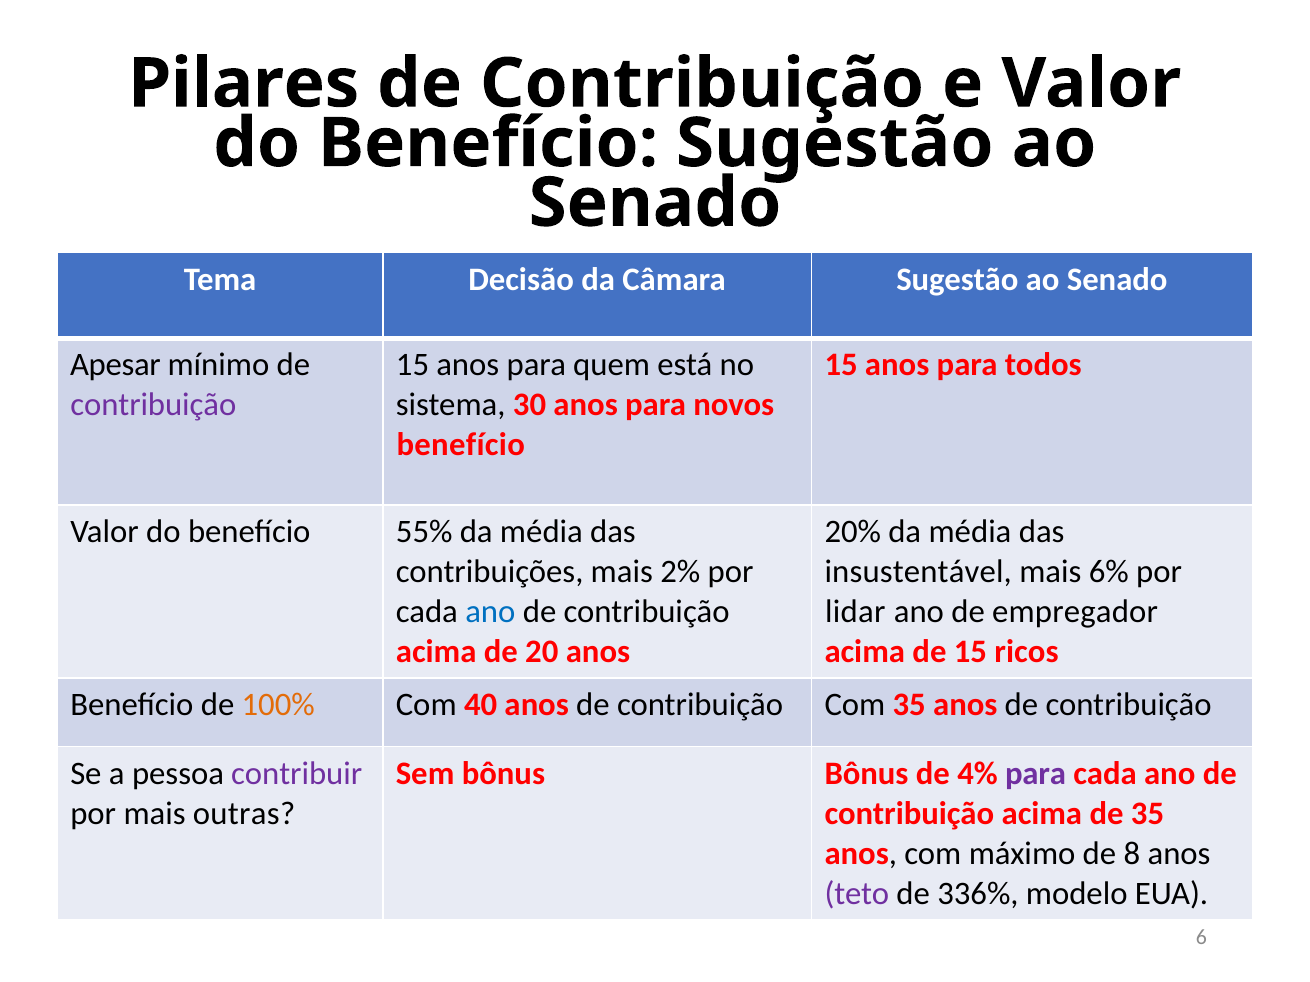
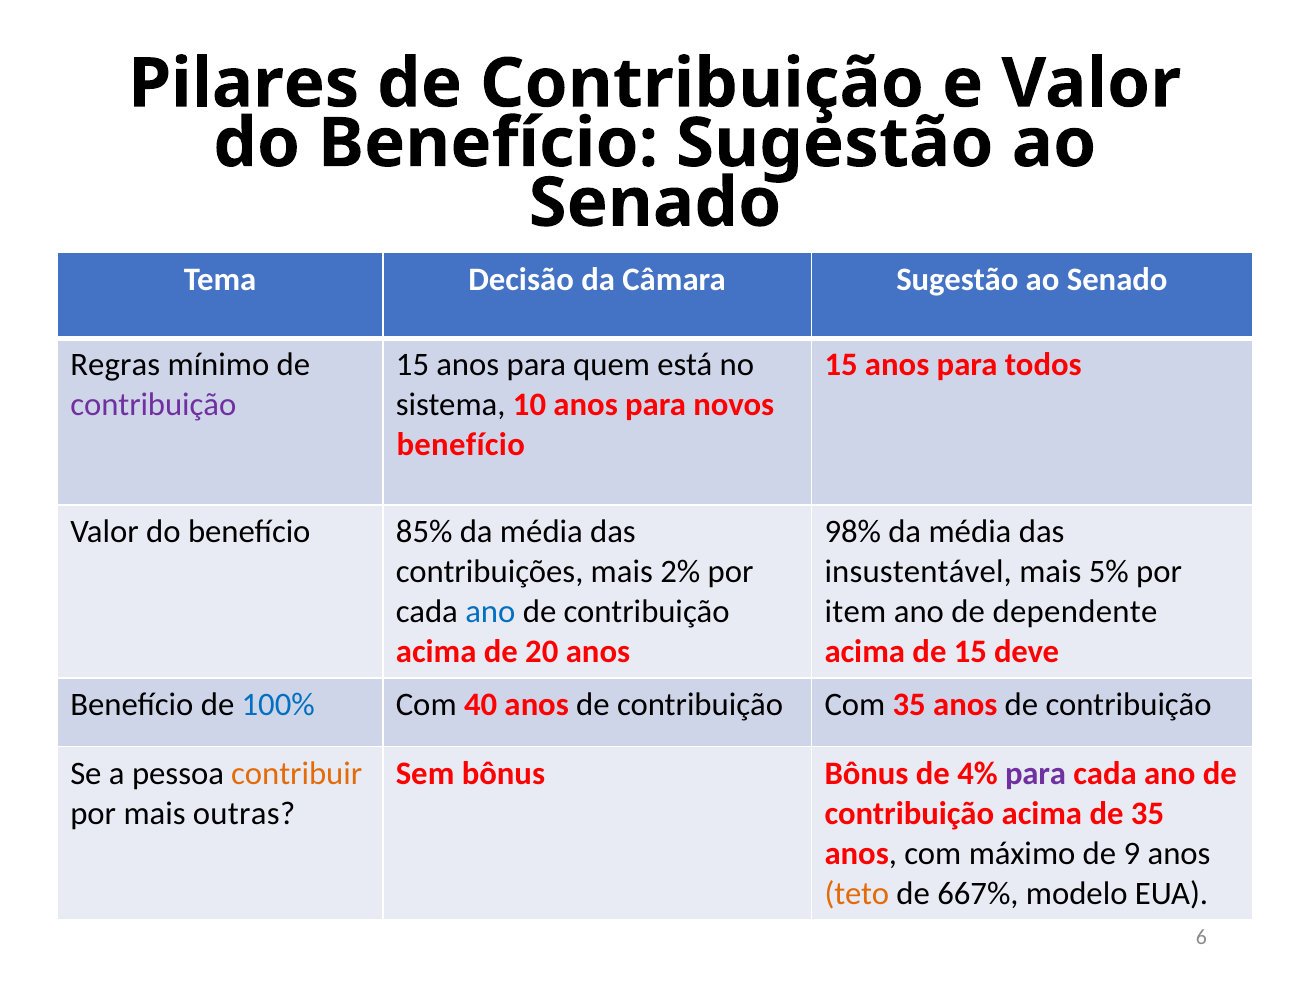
Apesar: Apesar -> Regras
30: 30 -> 10
55%: 55% -> 85%
20%: 20% -> 98%
6%: 6% -> 5%
lidar: lidar -> item
empregador: empregador -> dependente
ricos: ricos -> deve
100% colour: orange -> blue
contribuir colour: purple -> orange
8: 8 -> 9
teto colour: purple -> orange
336%: 336% -> 667%
